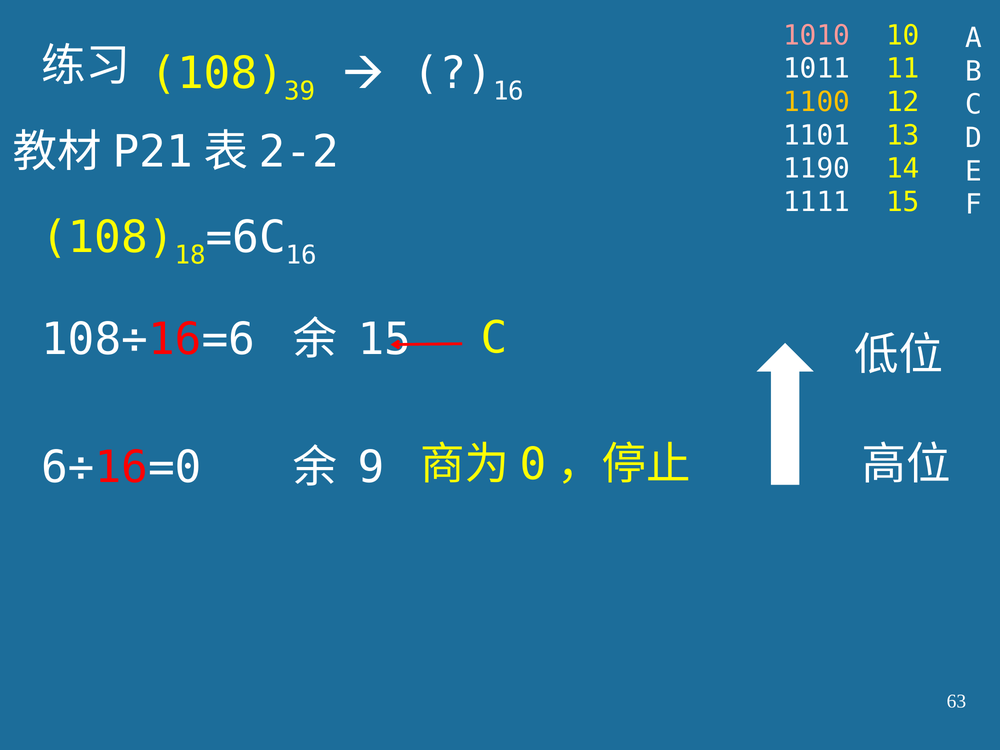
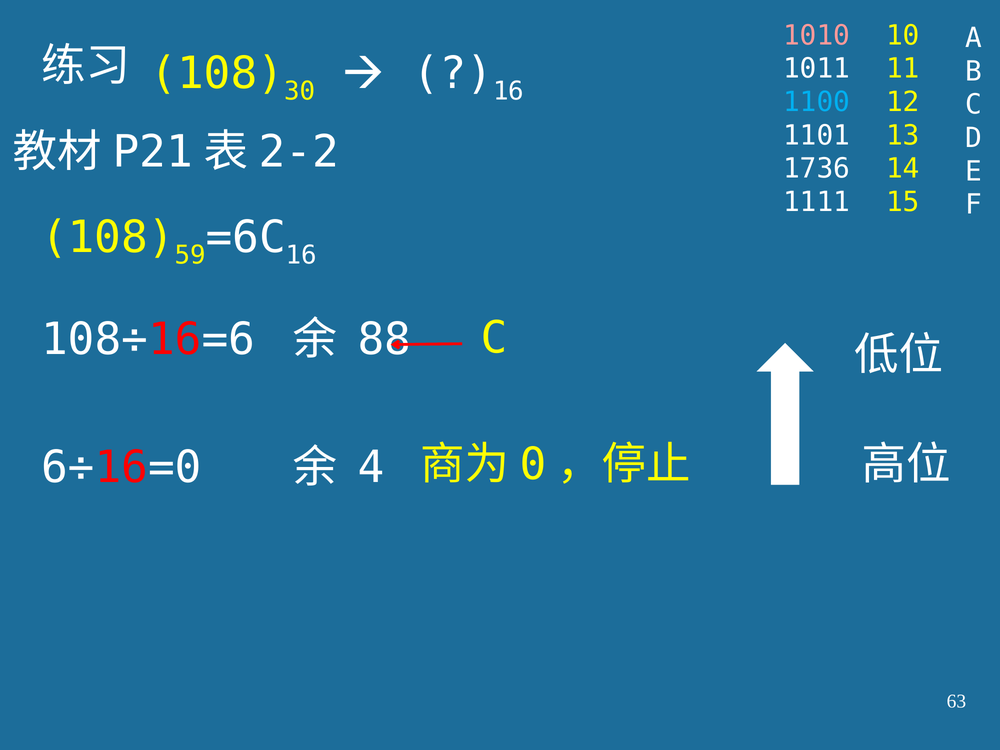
39: 39 -> 30
1100 colour: yellow -> light blue
1190: 1190 -> 1736
18: 18 -> 59
15 at (384, 339): 15 -> 88
9: 9 -> 4
